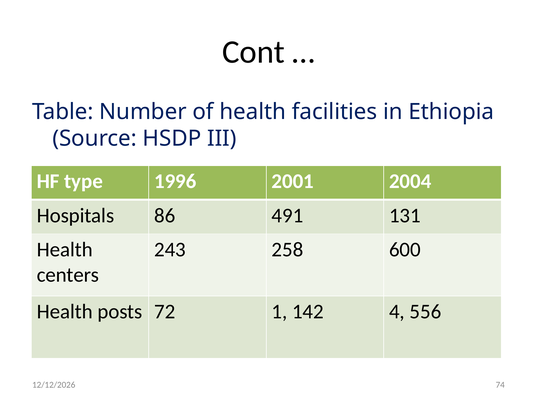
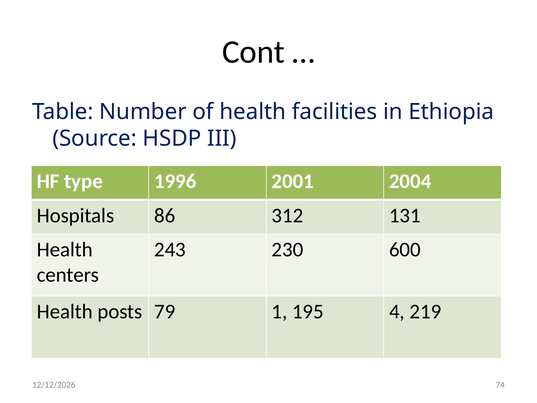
491: 491 -> 312
258: 258 -> 230
72: 72 -> 79
142: 142 -> 195
556: 556 -> 219
